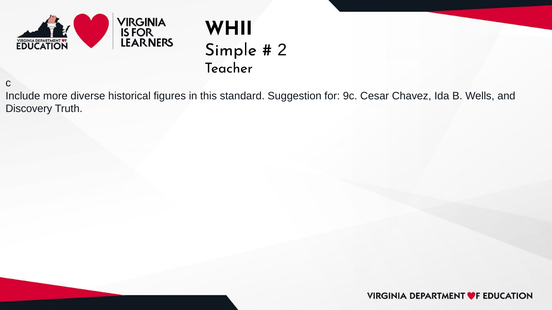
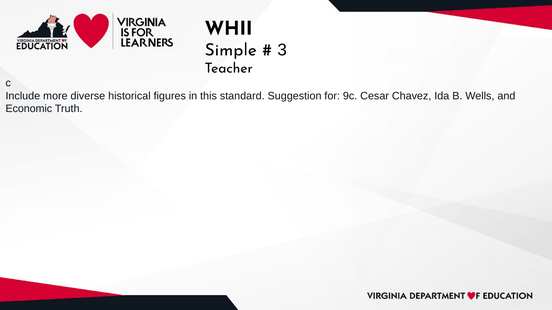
2: 2 -> 3
Discovery: Discovery -> Economic
